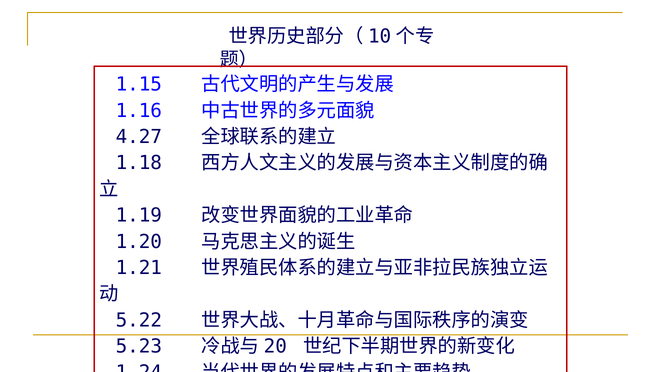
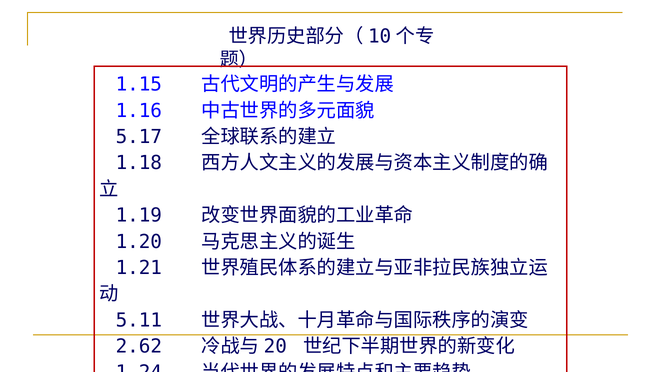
4.27: 4.27 -> 5.17
5.22: 5.22 -> 5.11
5.23: 5.23 -> 2.62
